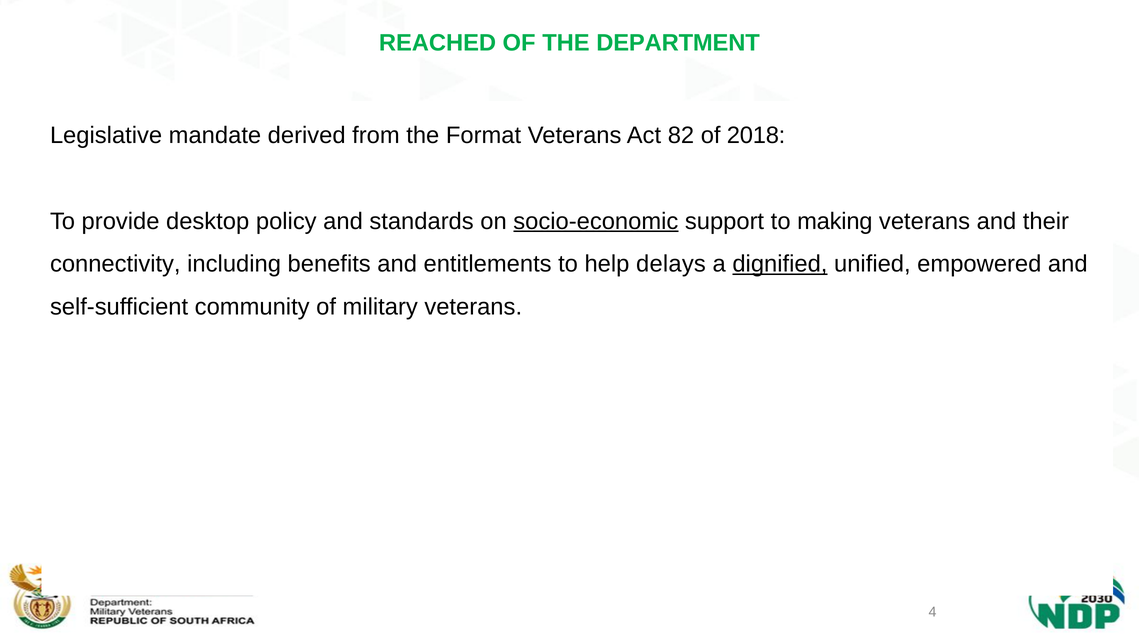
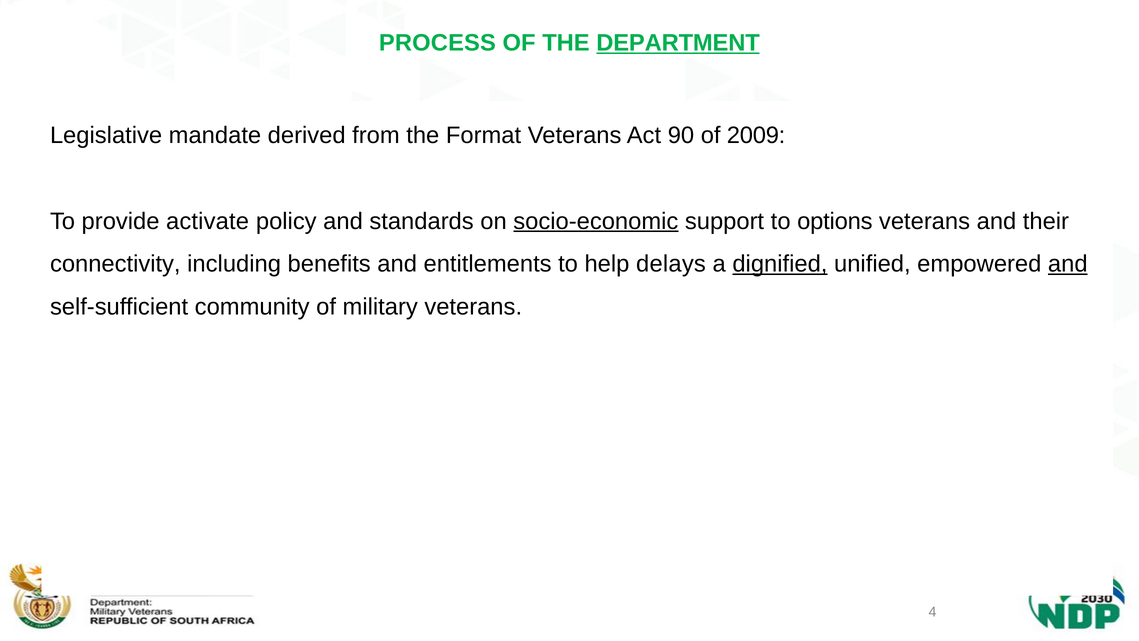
REACHED: REACHED -> PROCESS
DEPARTMENT underline: none -> present
82: 82 -> 90
2018: 2018 -> 2009
desktop: desktop -> activate
making: making -> options
and at (1068, 264) underline: none -> present
